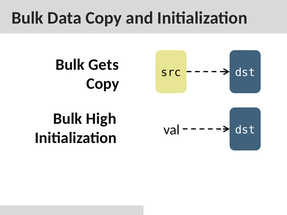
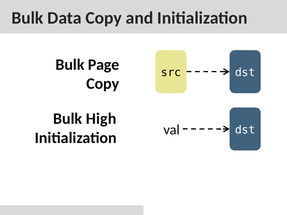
Gets: Gets -> Page
